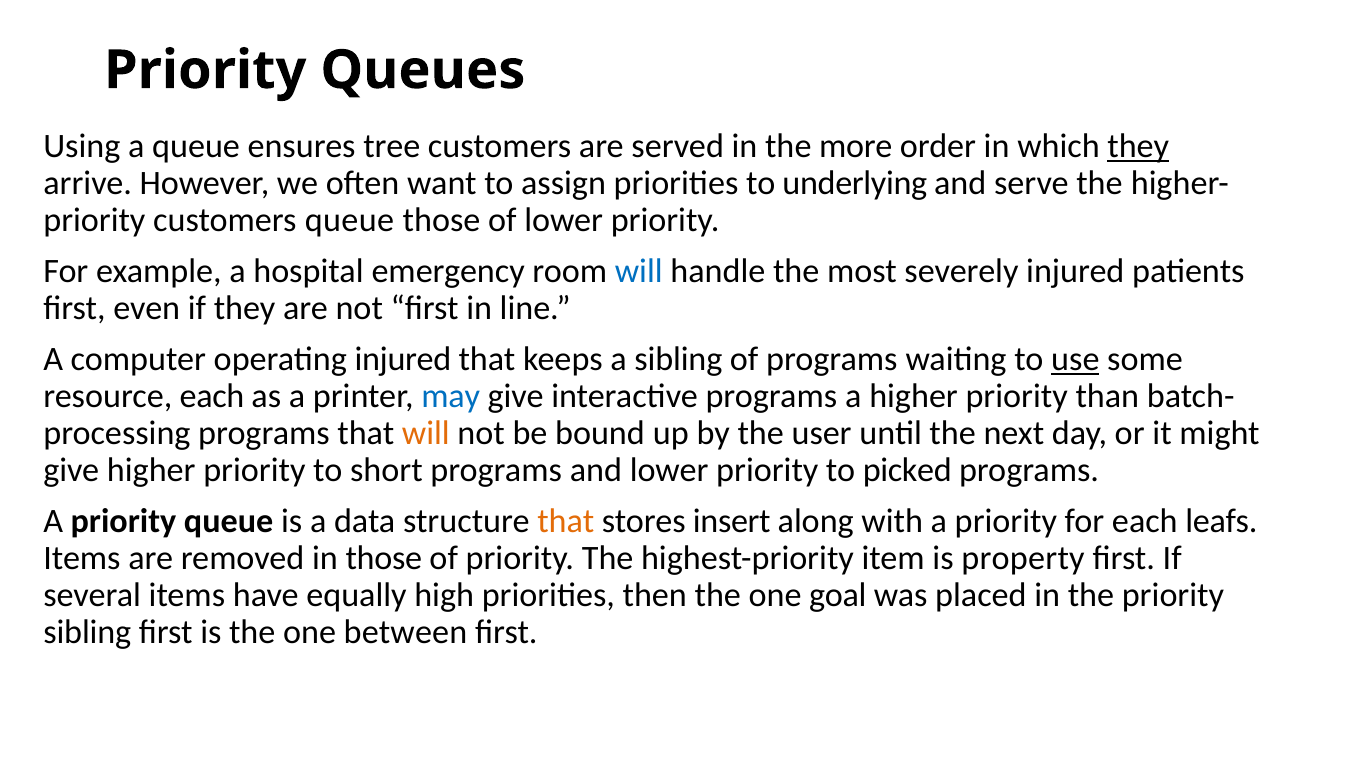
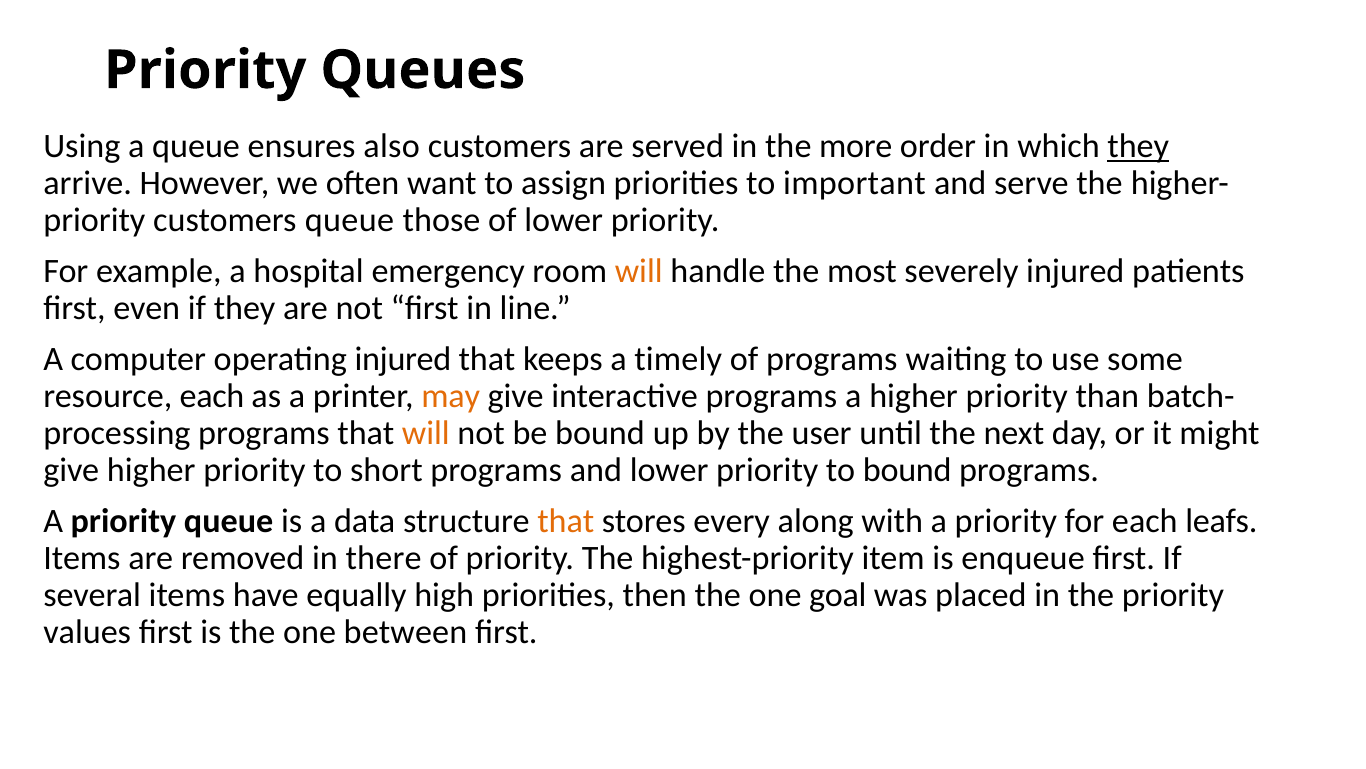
tree: tree -> also
underlying: underlying -> important
will at (639, 271) colour: blue -> orange
a sibling: sibling -> timely
use underline: present -> none
may colour: blue -> orange
to picked: picked -> bound
insert: insert -> every
in those: those -> there
property: property -> enqueue
sibling at (87, 631): sibling -> values
